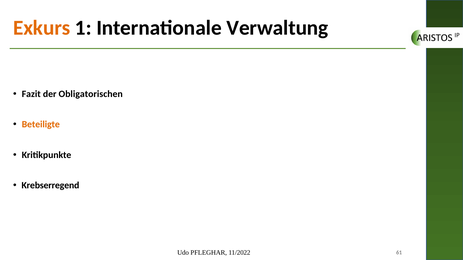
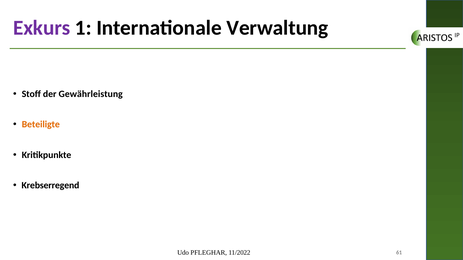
Exkurs colour: orange -> purple
Fazit: Fazit -> Stoff
Obligatorischen: Obligatorischen -> Gewährleistung
